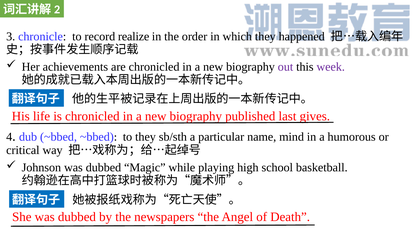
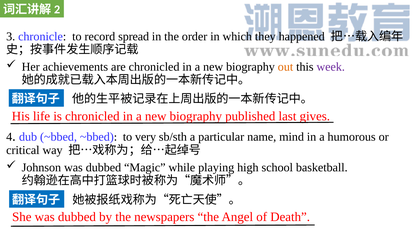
realize: realize -> spread
out colour: purple -> orange
to they: they -> very
